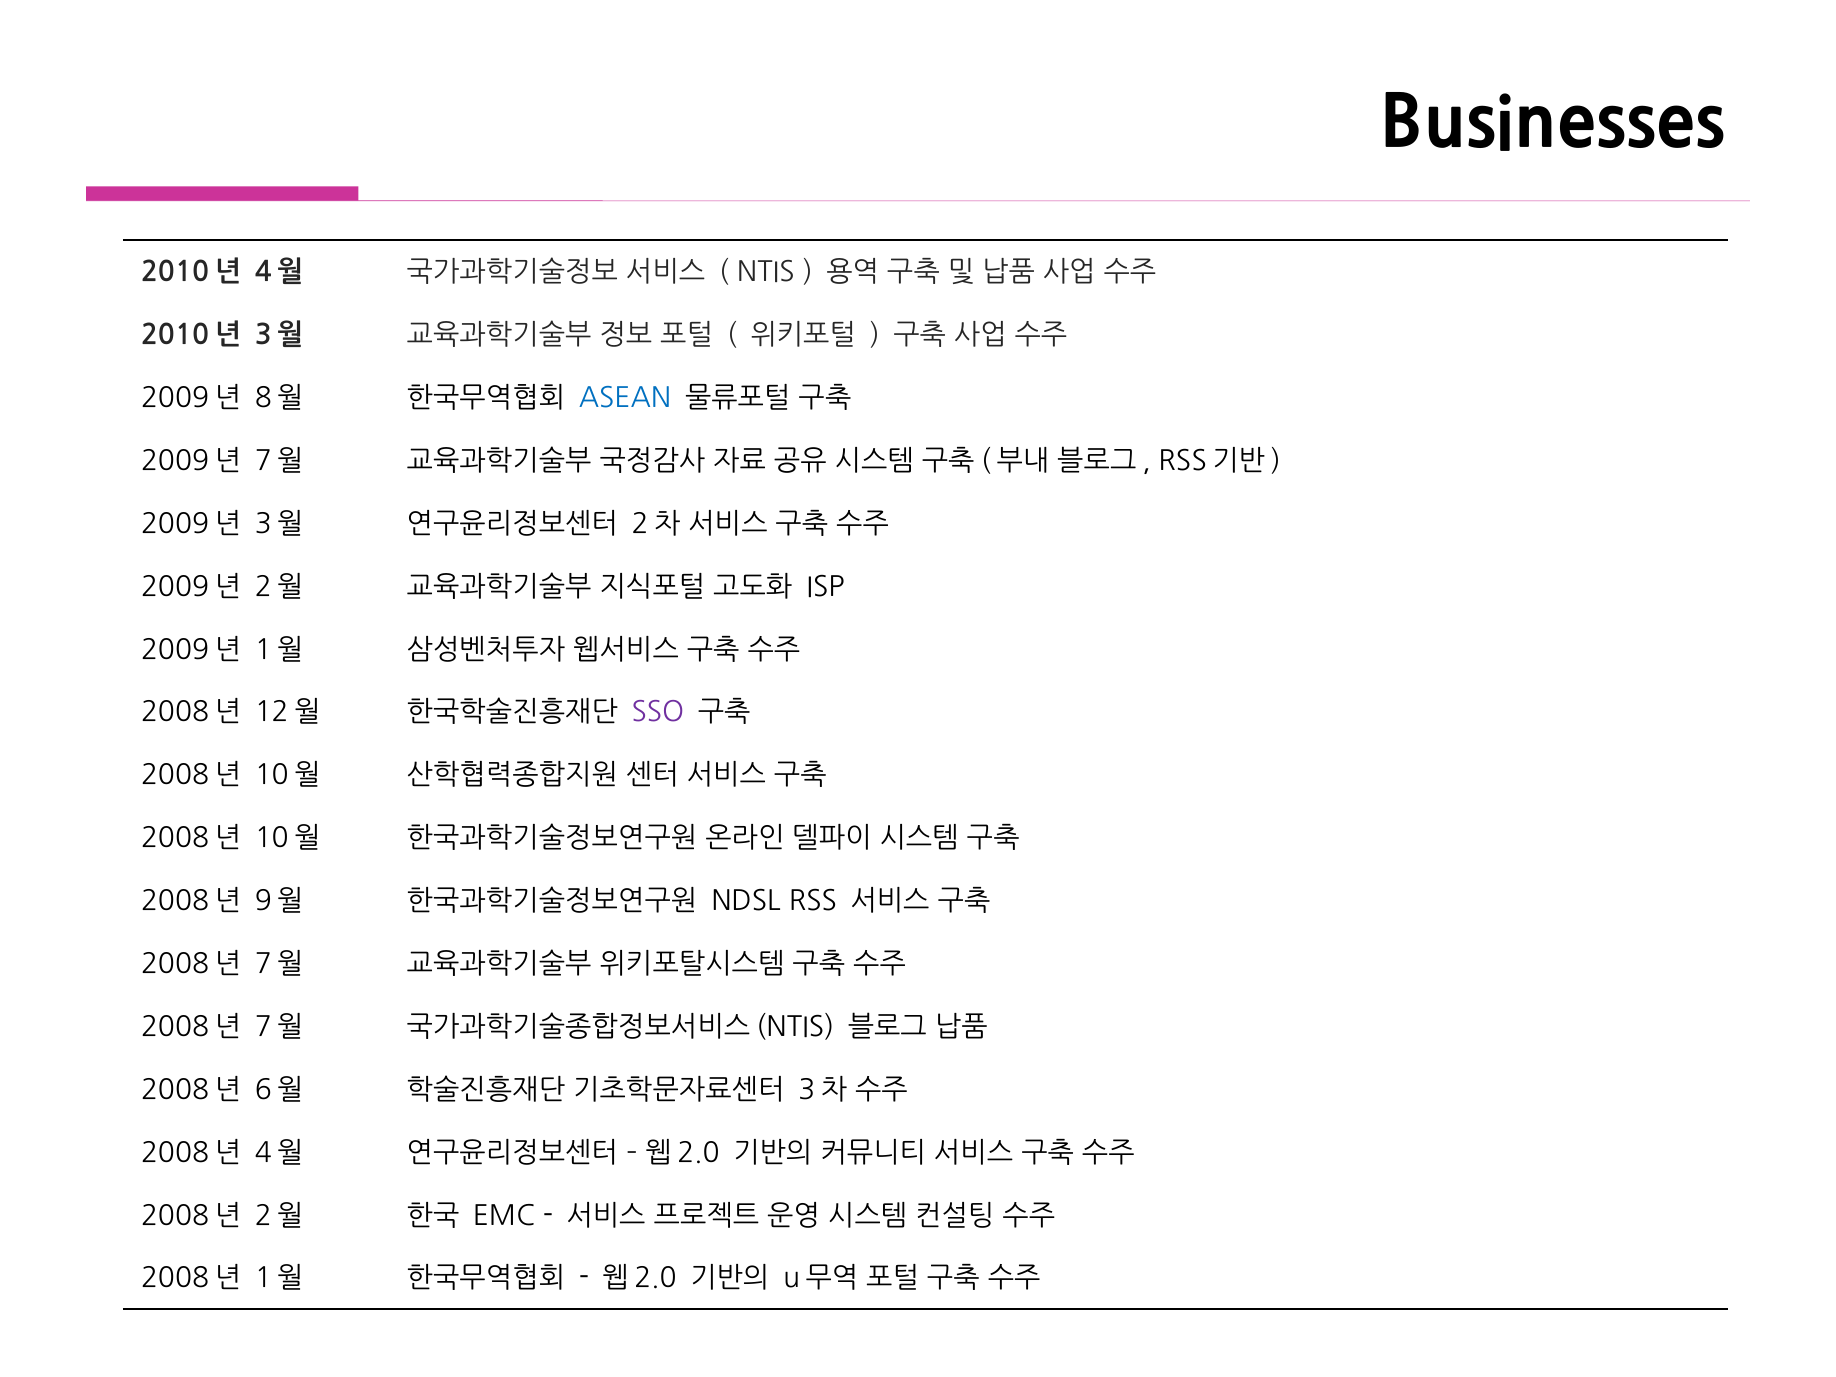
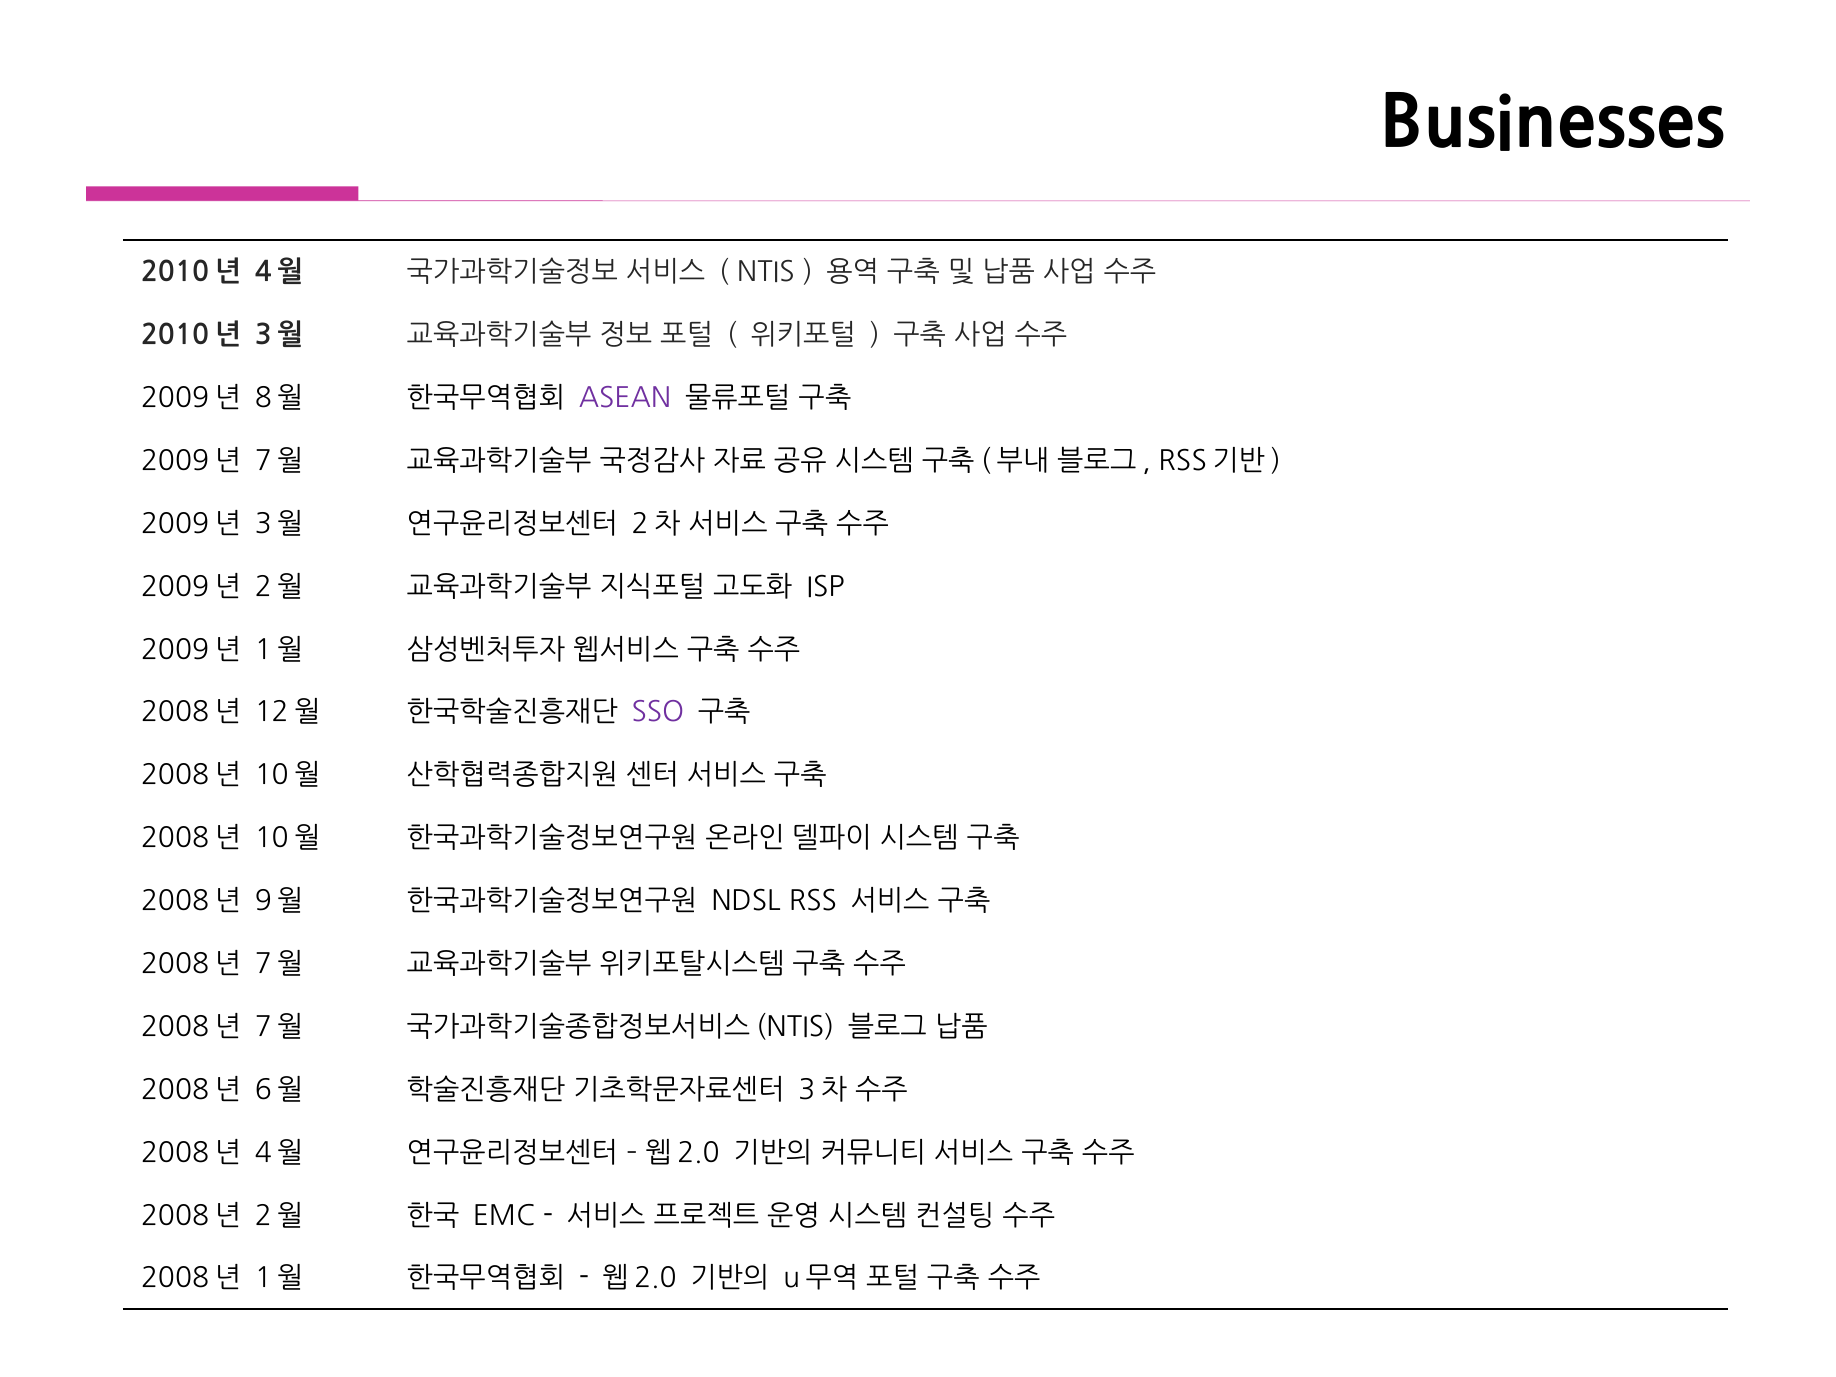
ASEAN colour: blue -> purple
